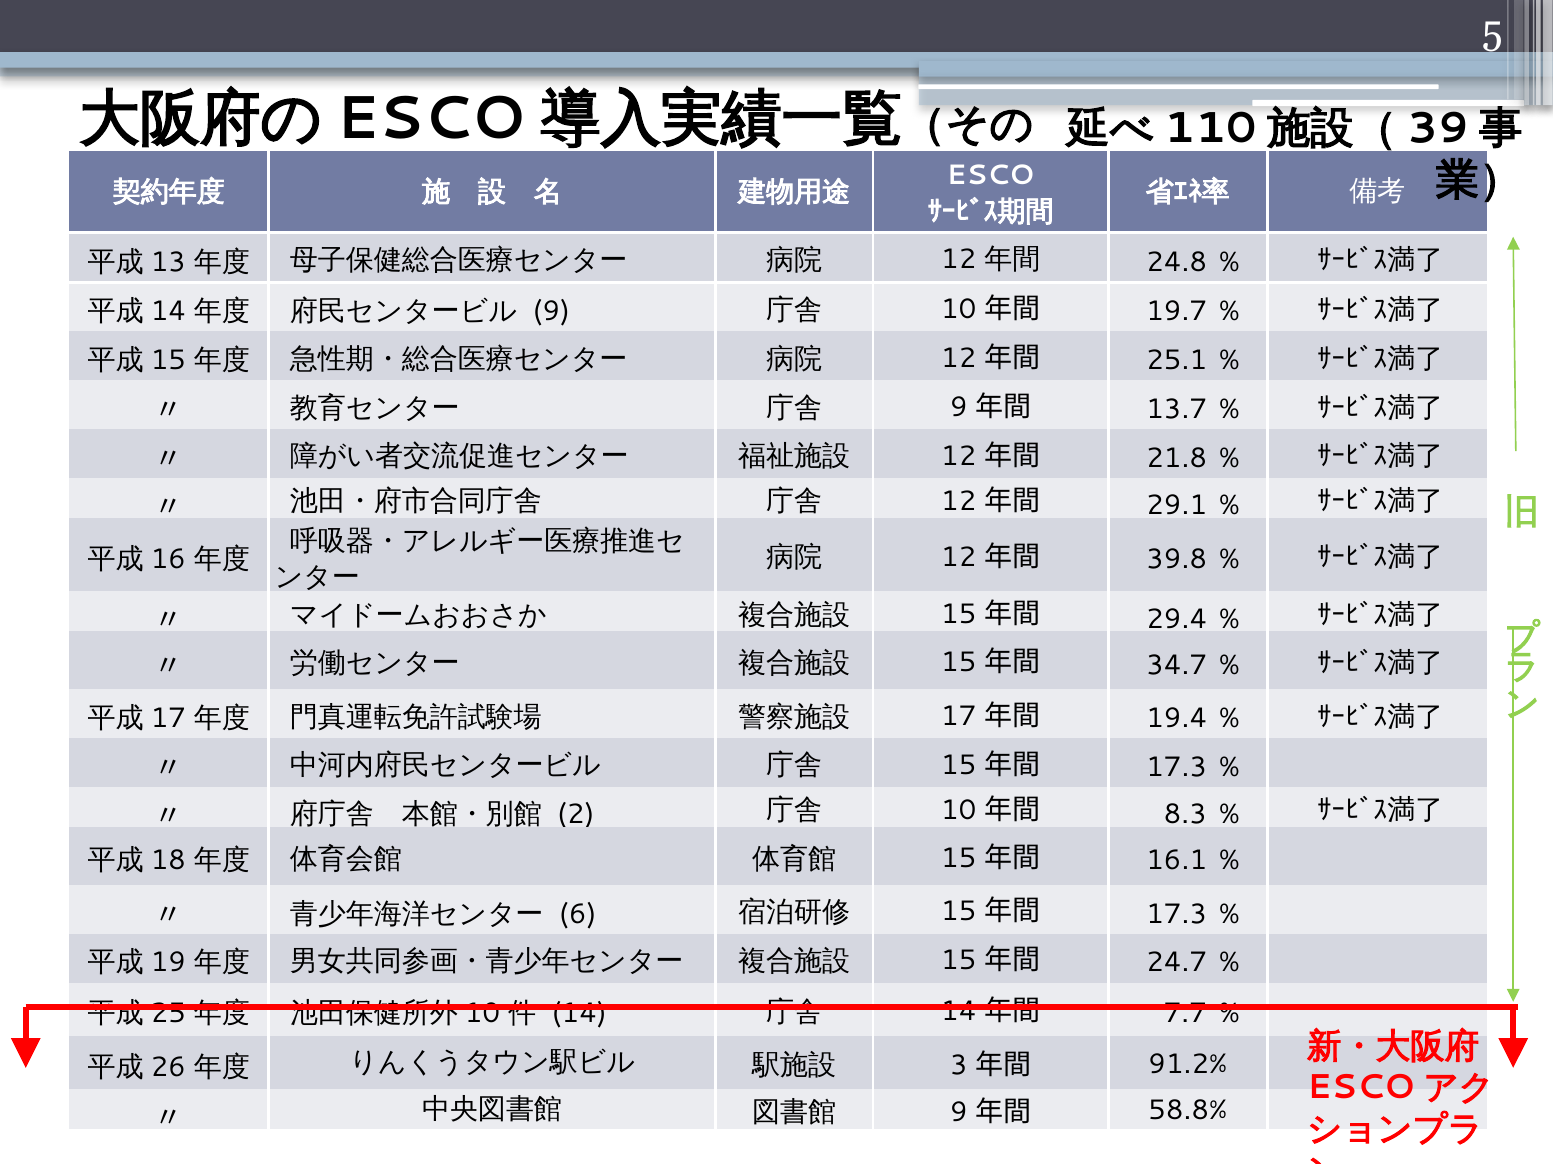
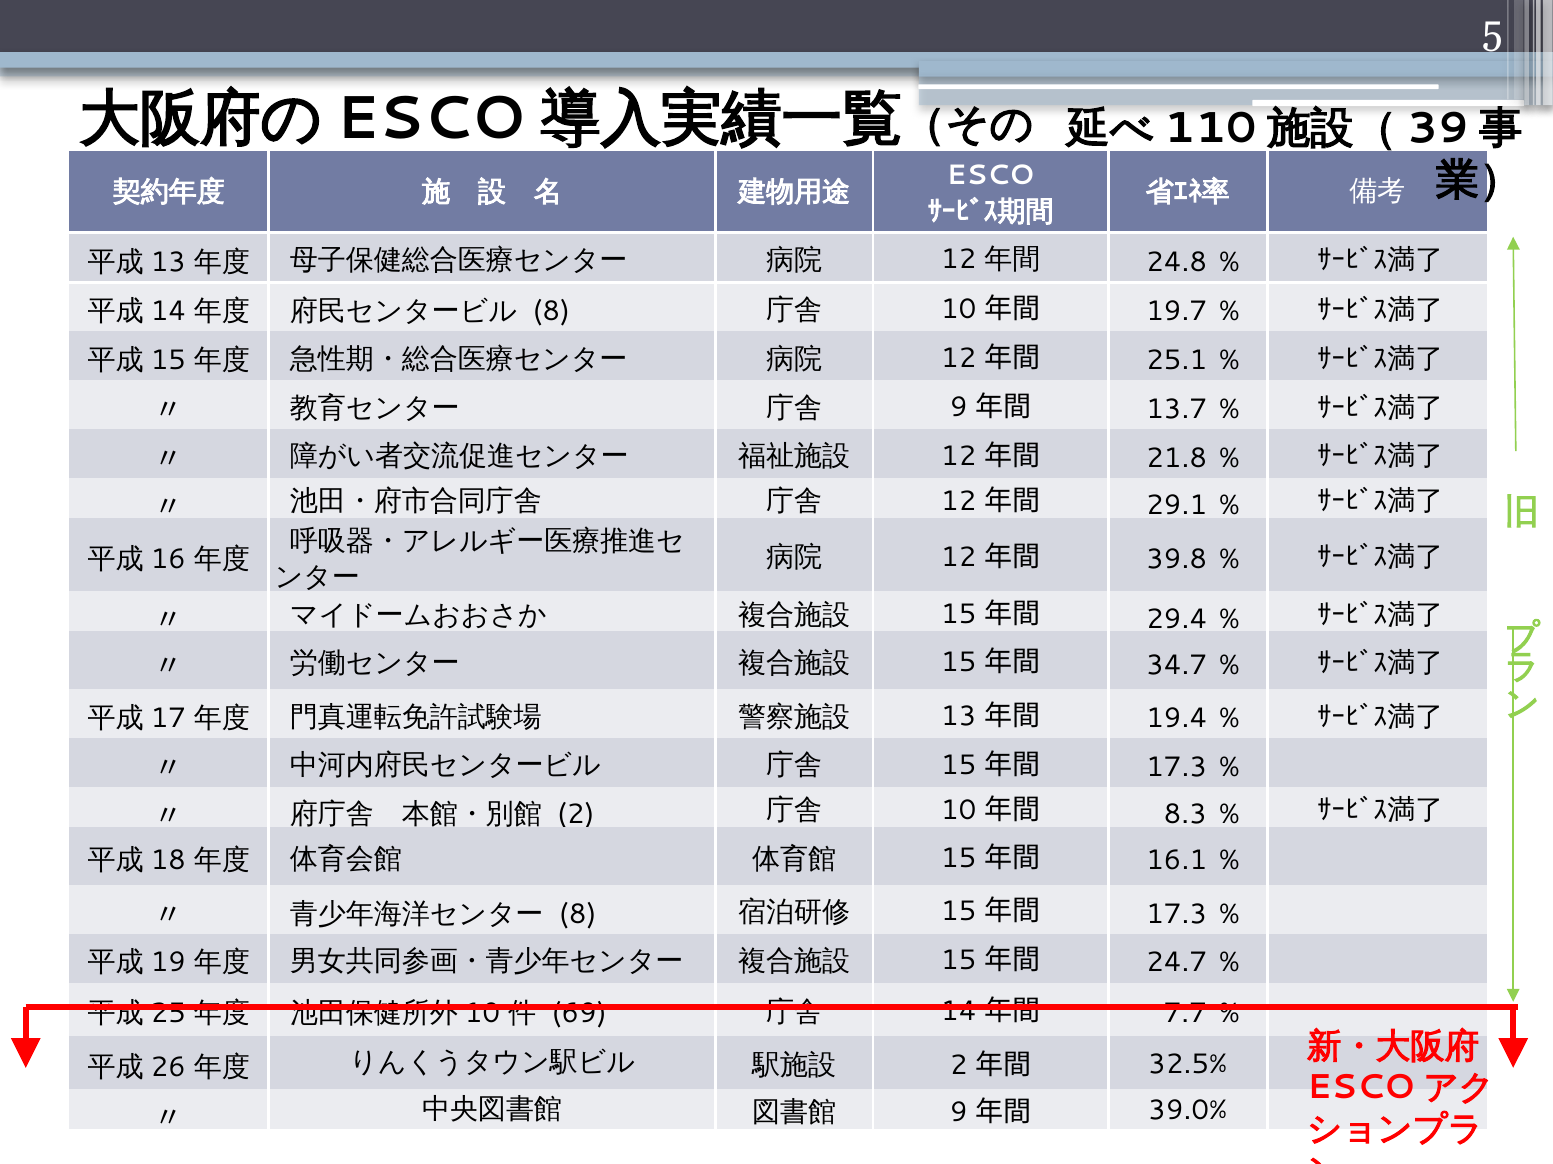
9 at (551, 312): 9 -> 8
17: 17 -> 13
6 at (578, 914): 6 -> 8
14 at (579, 1014): 14 -> 69
3 at (959, 1065): 3 -> 2
91.2%: 91.2% -> 32.5%
58.8%: 58.8% -> 39.0%
